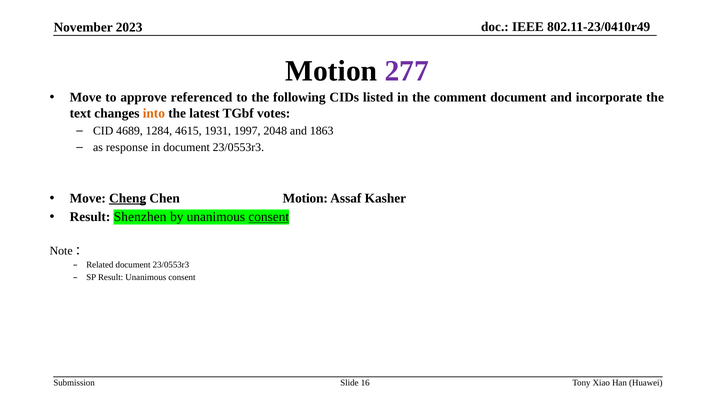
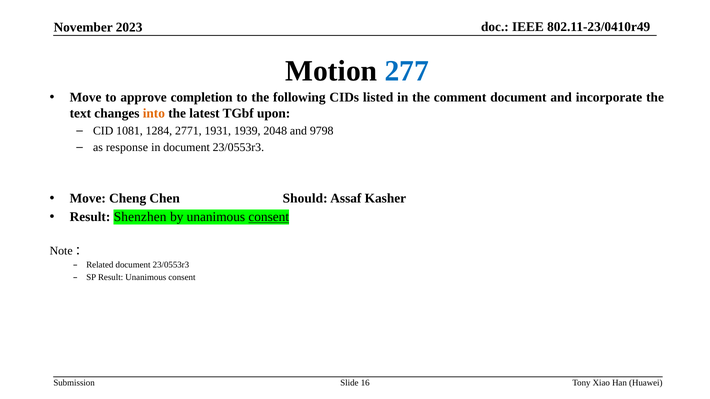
277 colour: purple -> blue
referenced: referenced -> completion
votes: votes -> upon
4689: 4689 -> 1081
4615: 4615 -> 2771
1997: 1997 -> 1939
1863: 1863 -> 9798
Cheng underline: present -> none
Chen Motion: Motion -> Should
